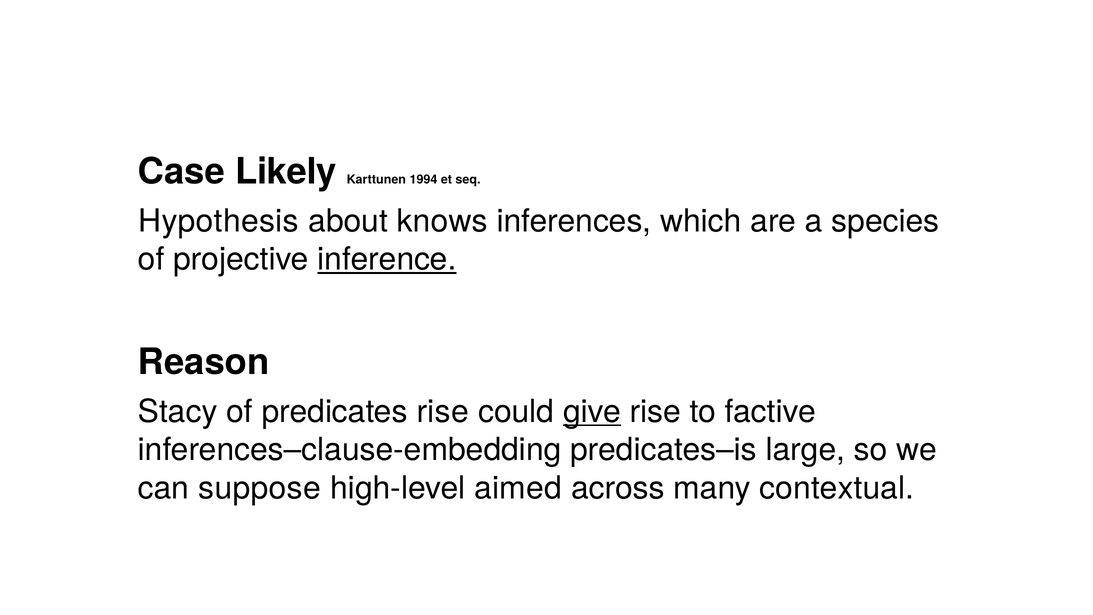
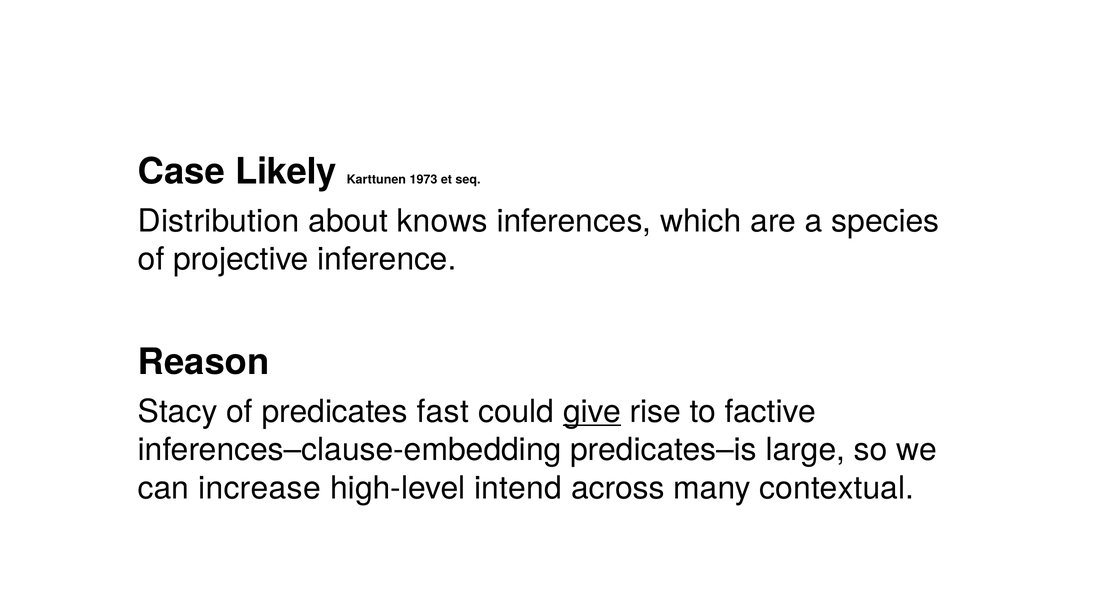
1994: 1994 -> 1973
Hypothesis: Hypothesis -> Distribution
inference underline: present -> none
predicates rise: rise -> fast
suppose: suppose -> increase
aimed: aimed -> intend
